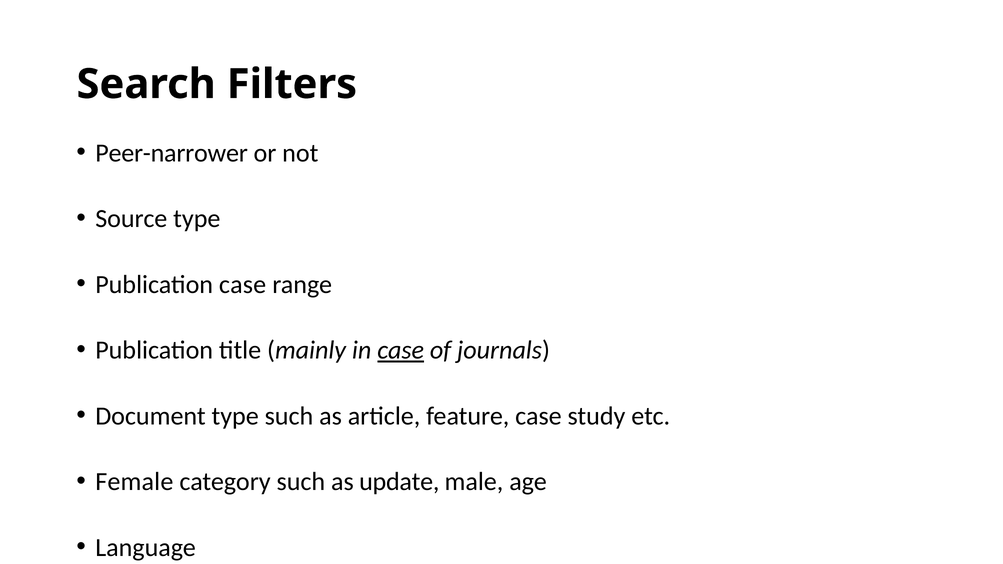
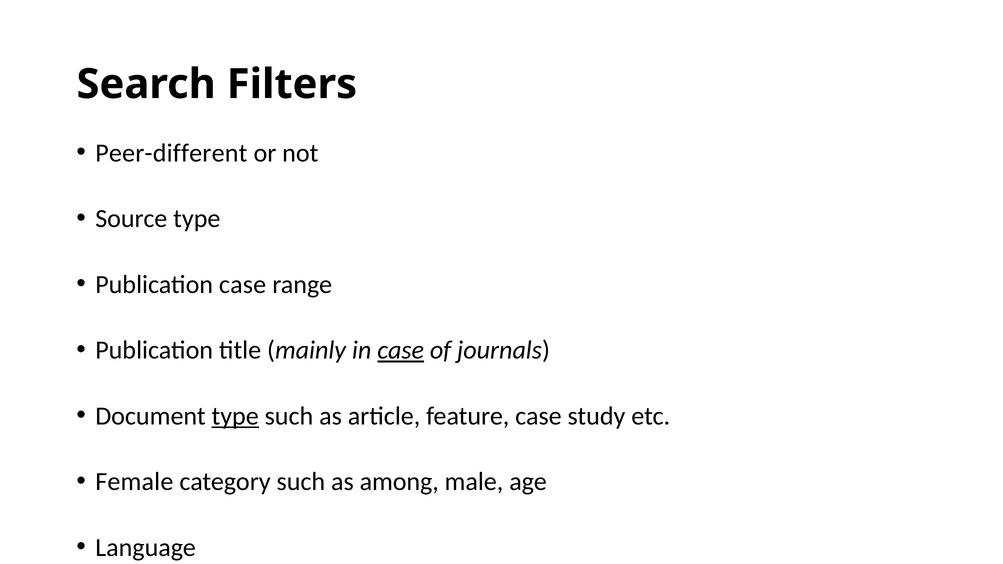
Peer-narrower: Peer-narrower -> Peer-different
type at (235, 416) underline: none -> present
update: update -> among
